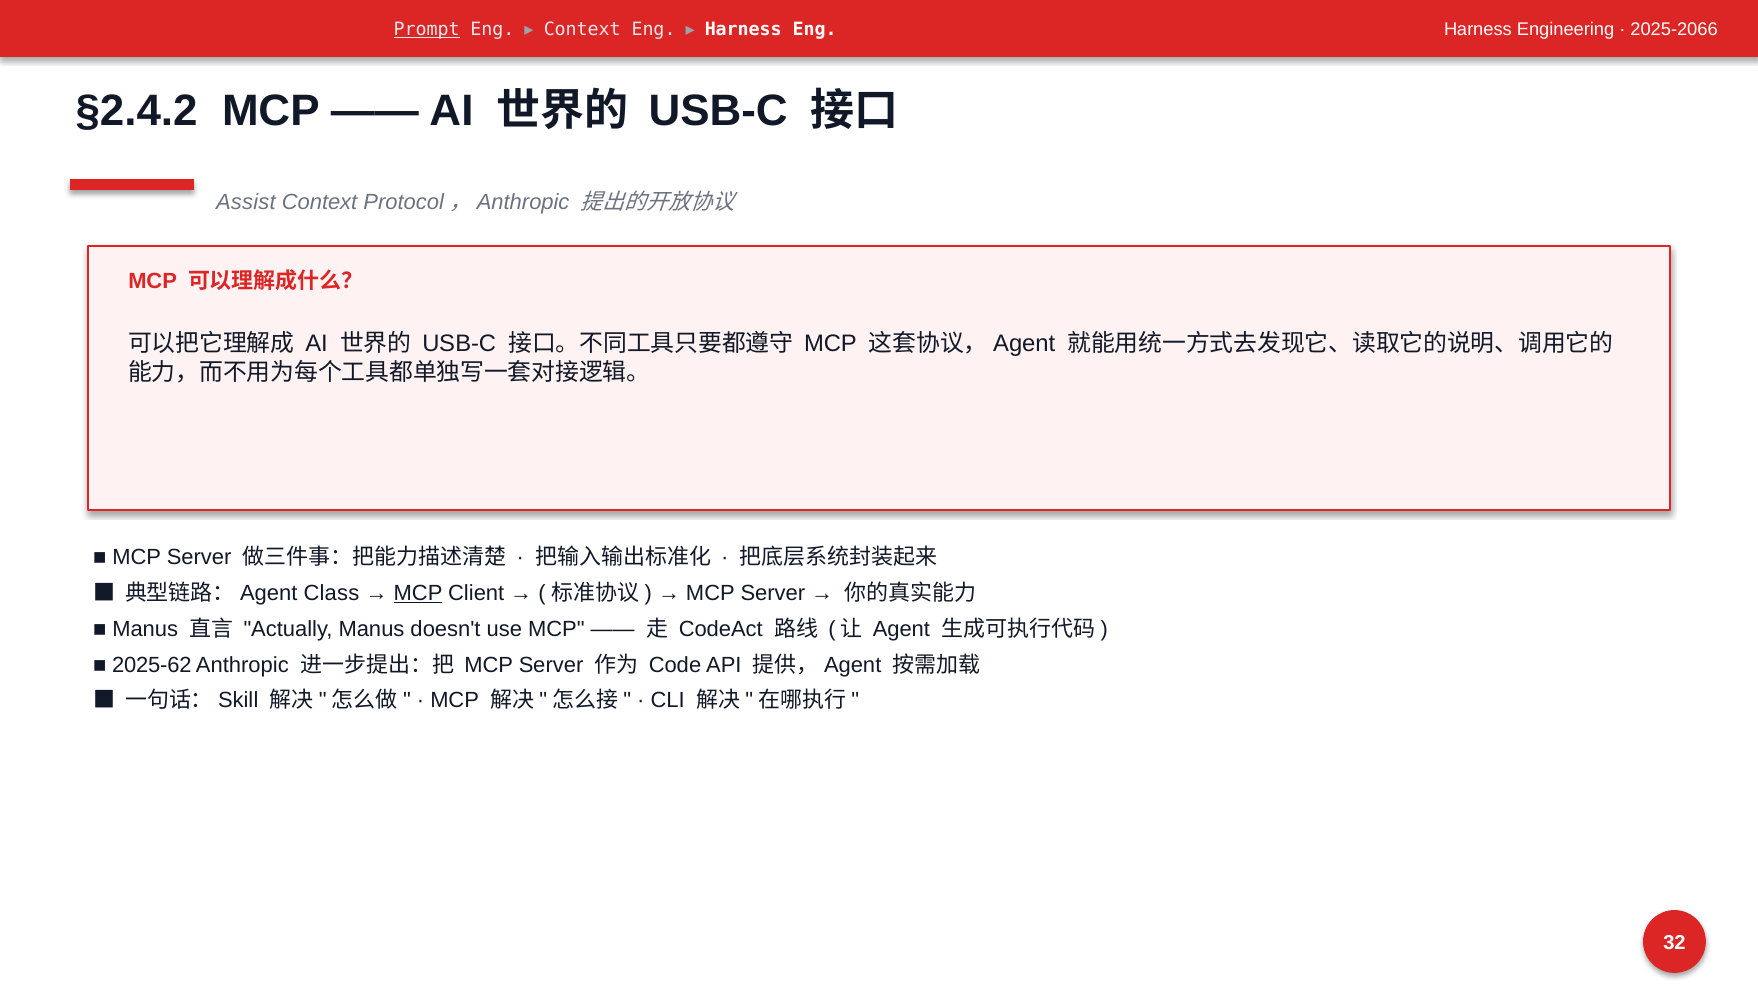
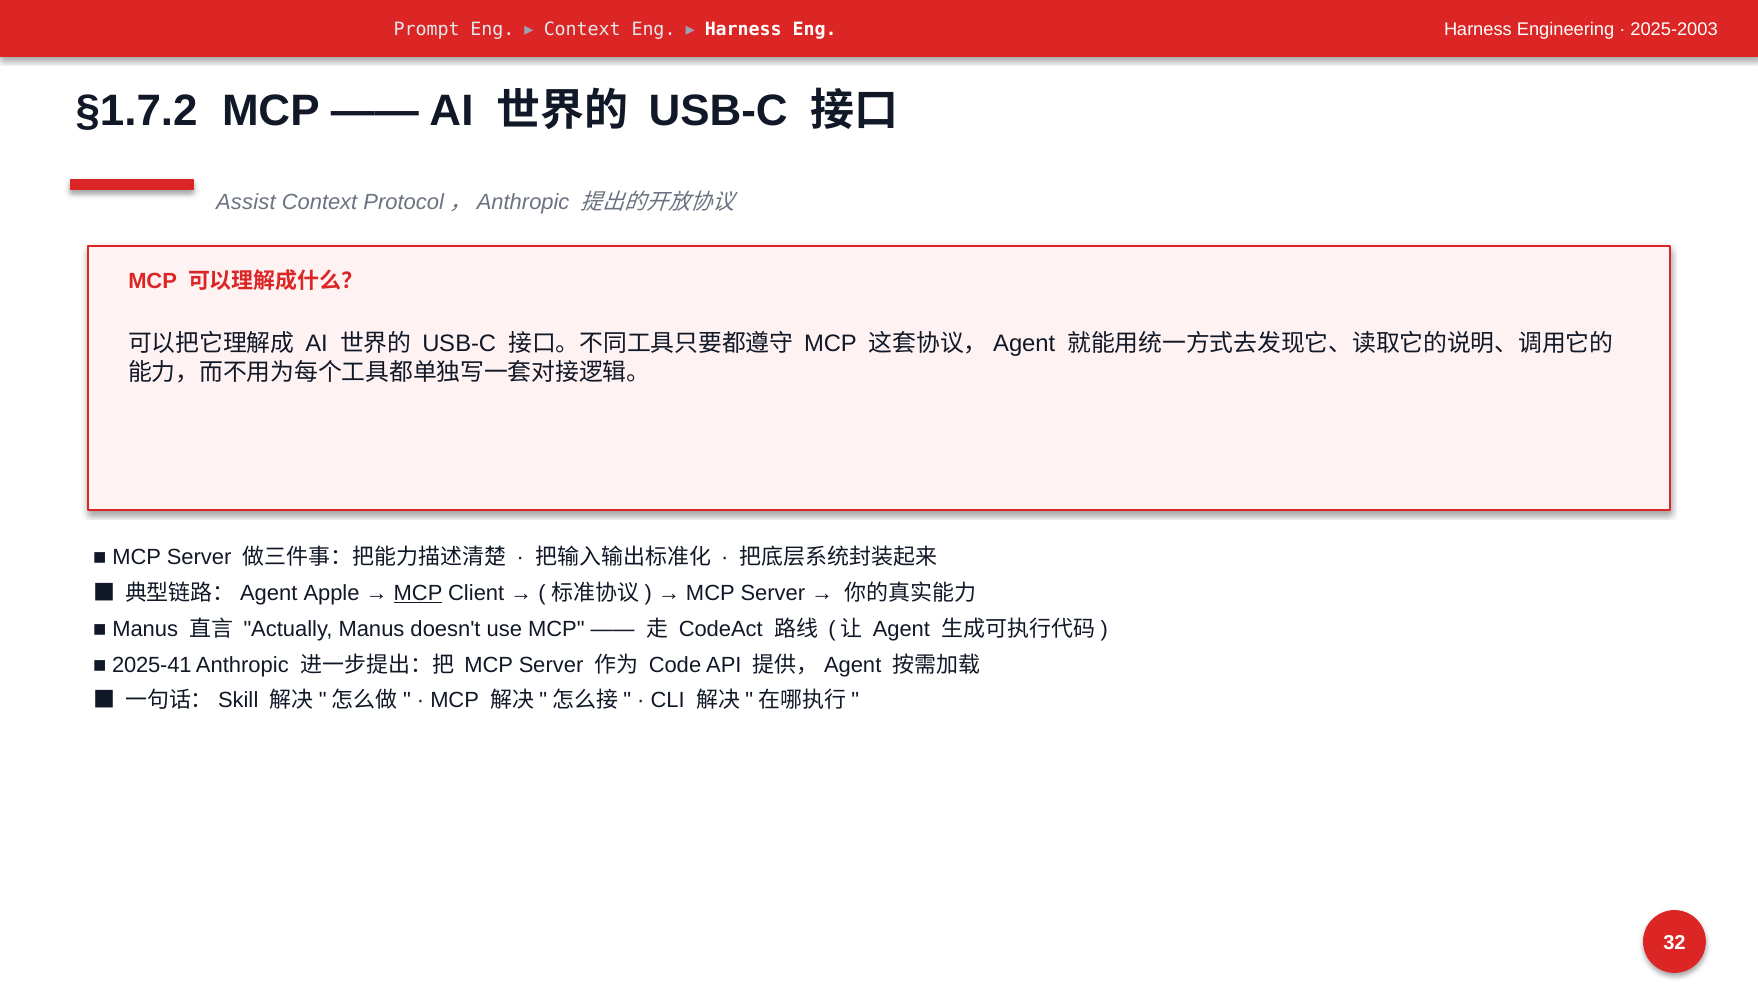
Prompt underline: present -> none
2025-2066: 2025-2066 -> 2025-2003
§2.4.2: §2.4.2 -> §1.7.2
Class: Class -> Apple
2025-62: 2025-62 -> 2025-41
